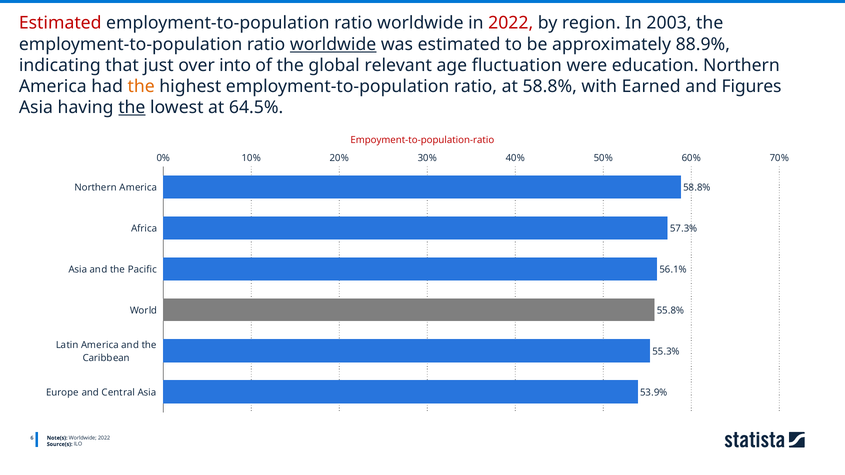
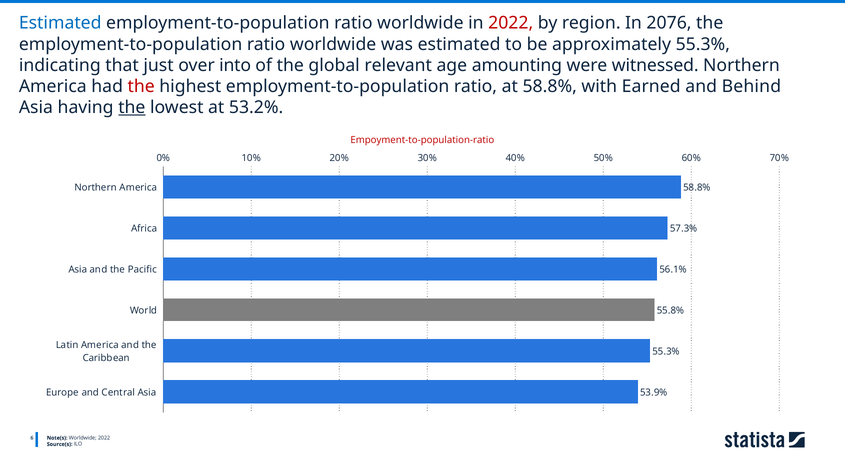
Estimated at (60, 23) colour: red -> blue
2003: 2003 -> 2076
worldwide at (333, 44) underline: present -> none
approximately 88.9%: 88.9% -> 55.3%
fluctuation: fluctuation -> amounting
education: education -> witnessed
the at (141, 87) colour: orange -> red
Figures: Figures -> Behind
64.5%: 64.5% -> 53.2%
